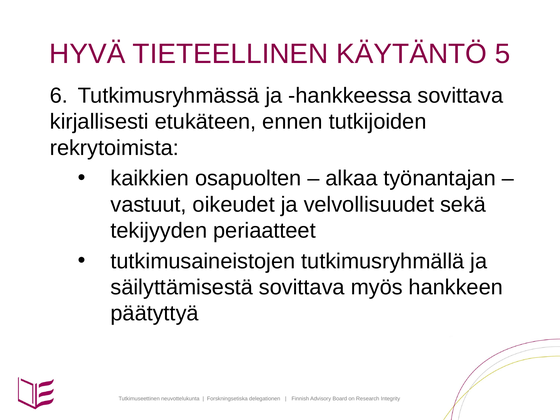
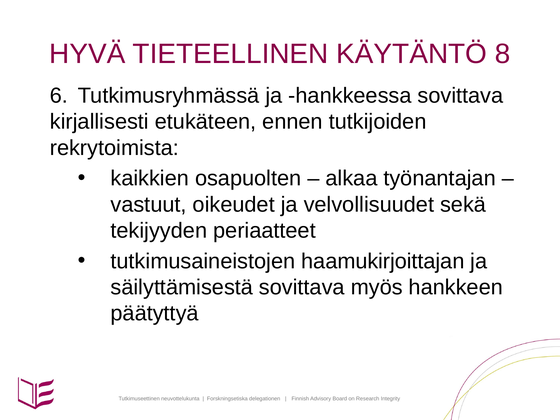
5: 5 -> 8
tutkimusryhmällä: tutkimusryhmällä -> haamukirjoittajan
